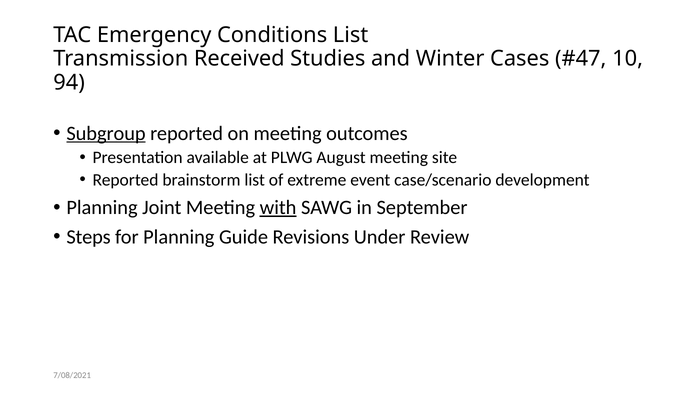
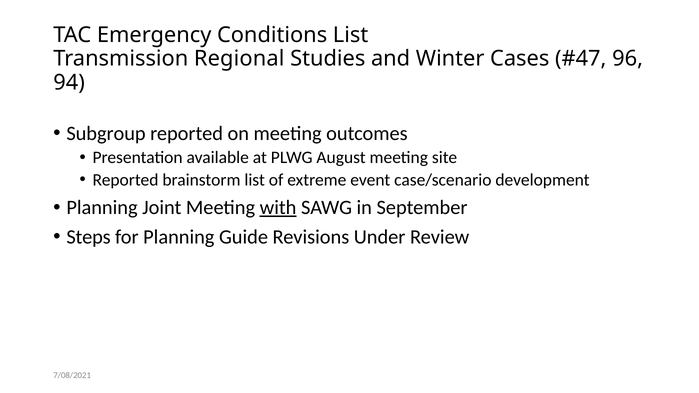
Received: Received -> Regional
10: 10 -> 96
Subgroup underline: present -> none
